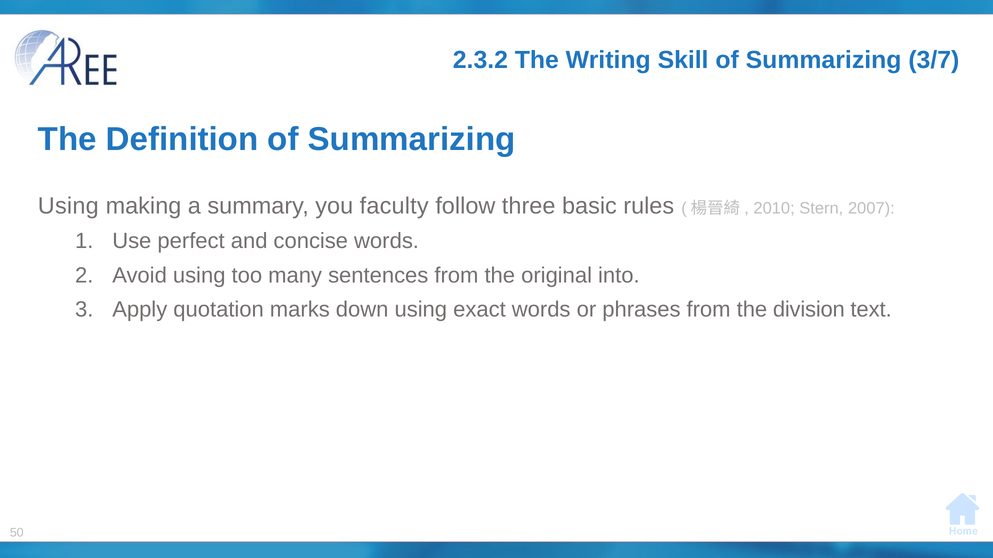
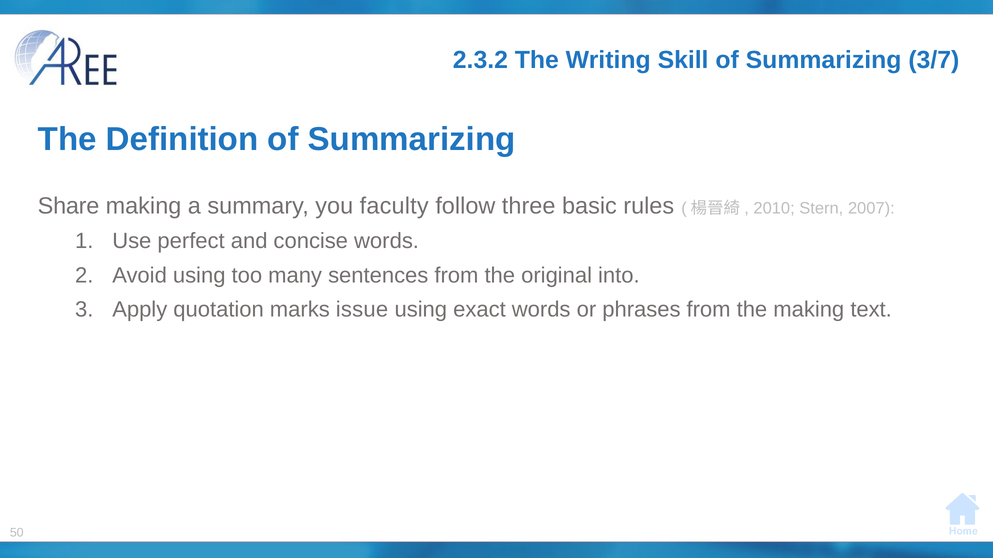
Using at (68, 206): Using -> Share
down: down -> issue
the division: division -> making
